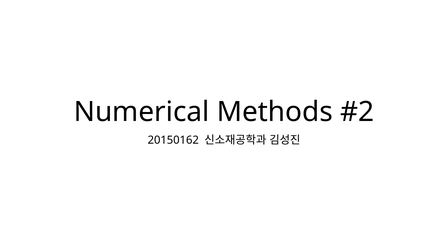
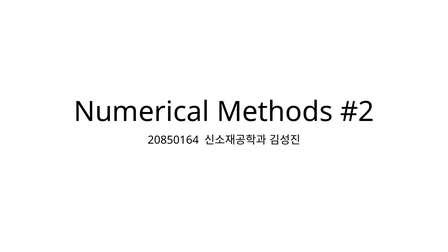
20150162: 20150162 -> 20850164
